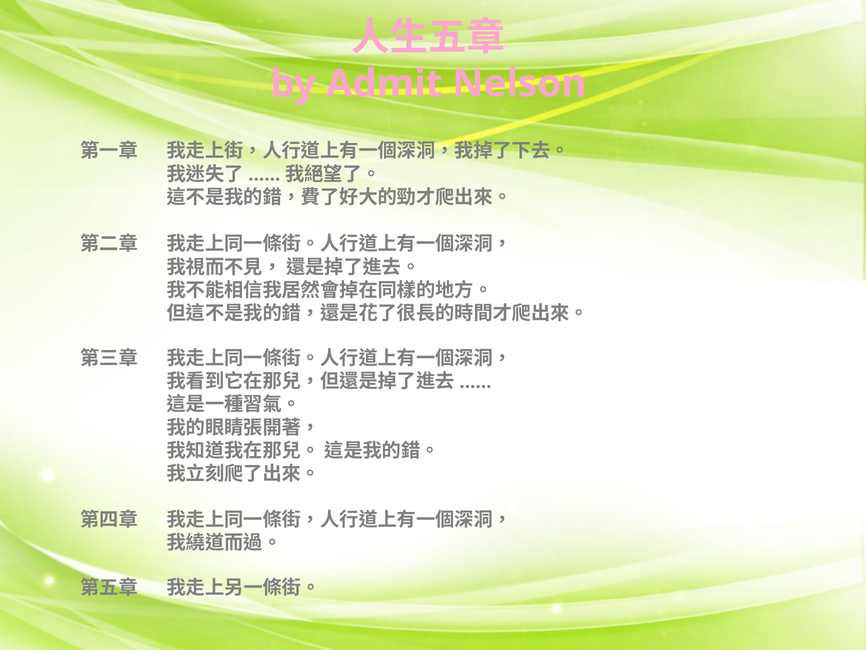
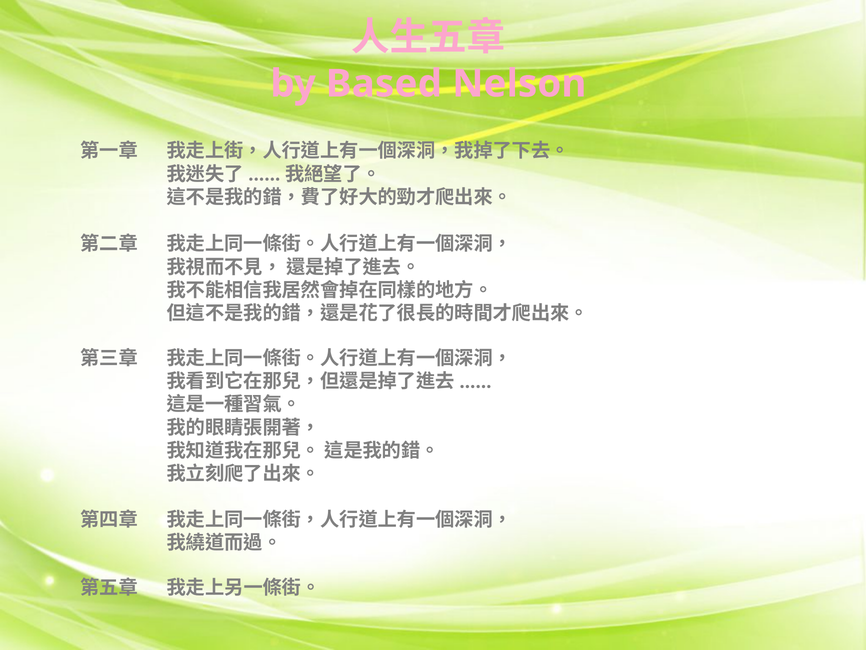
Admit: Admit -> Based
